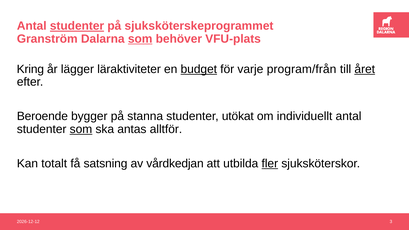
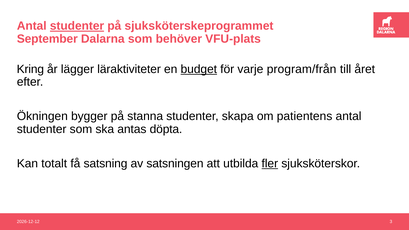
Granström: Granström -> September
som at (140, 39) underline: present -> none
året underline: present -> none
Beroende: Beroende -> Ökningen
utökat: utökat -> skapa
individuellt: individuellt -> patientens
som at (81, 129) underline: present -> none
alltför: alltför -> döpta
vårdkedjan: vårdkedjan -> satsningen
